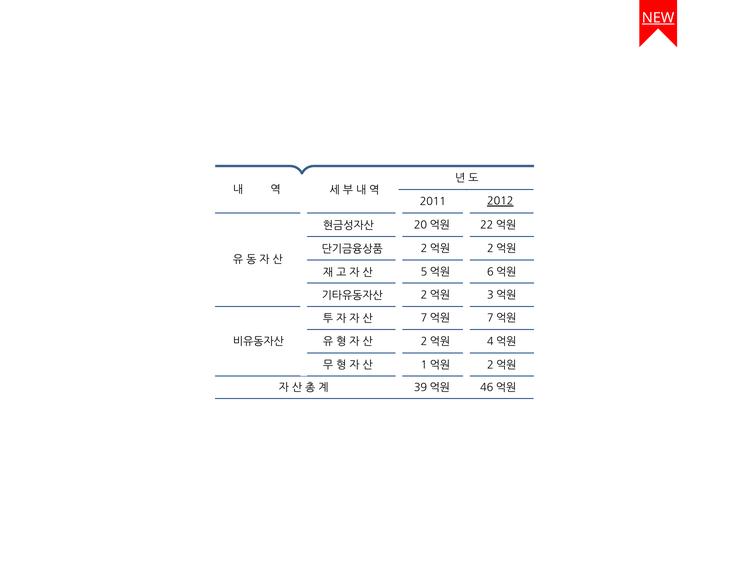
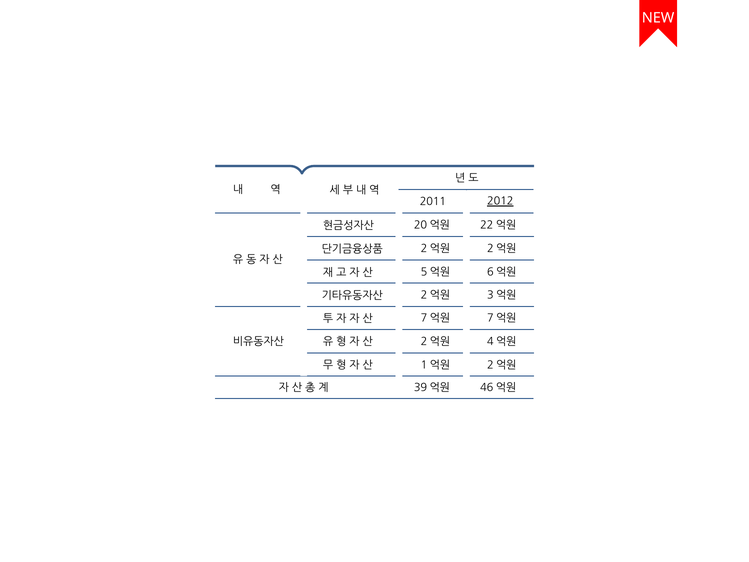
NEW underline: present -> none
